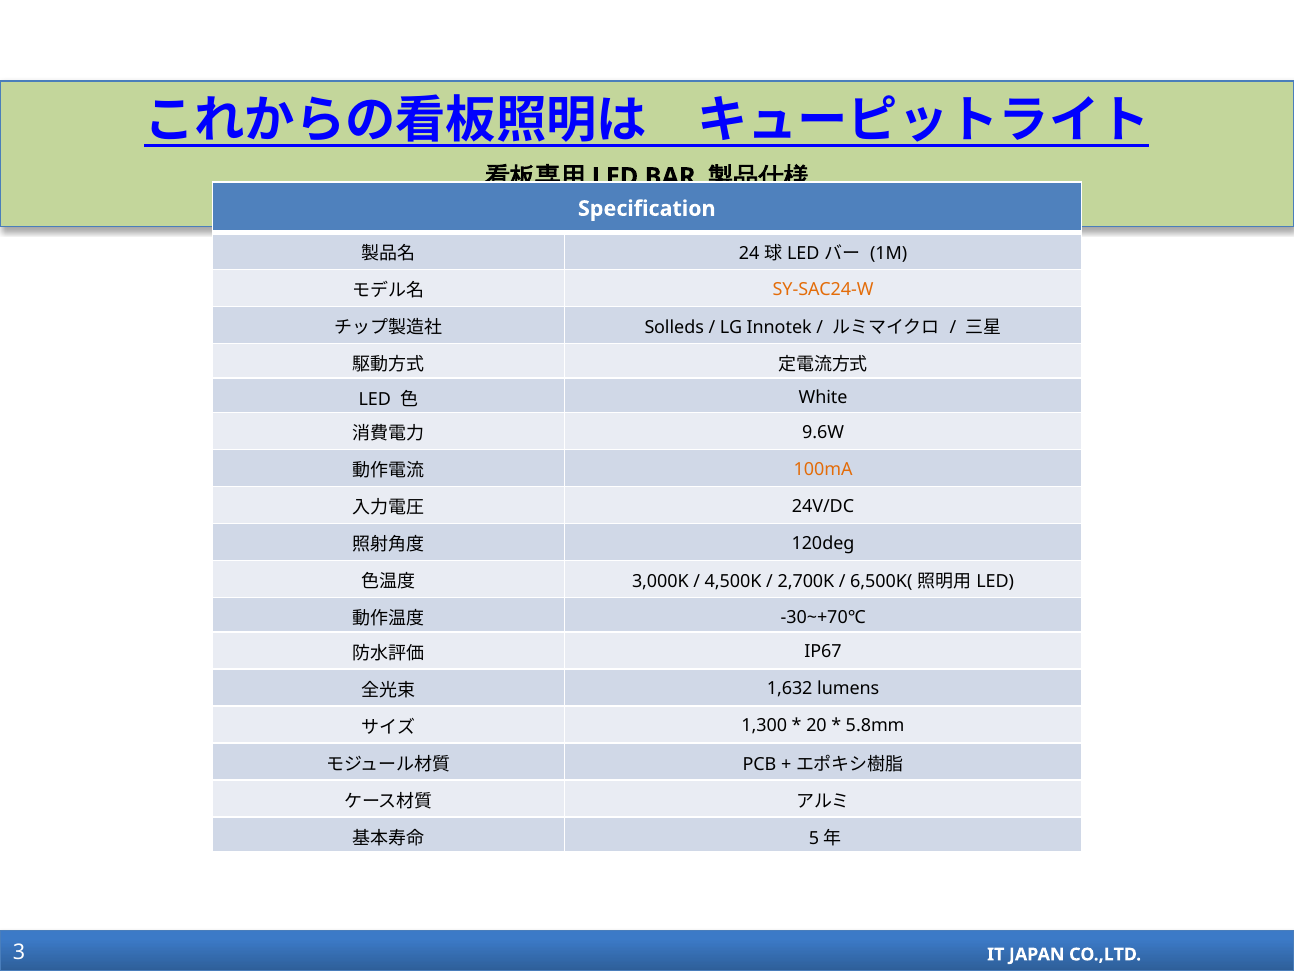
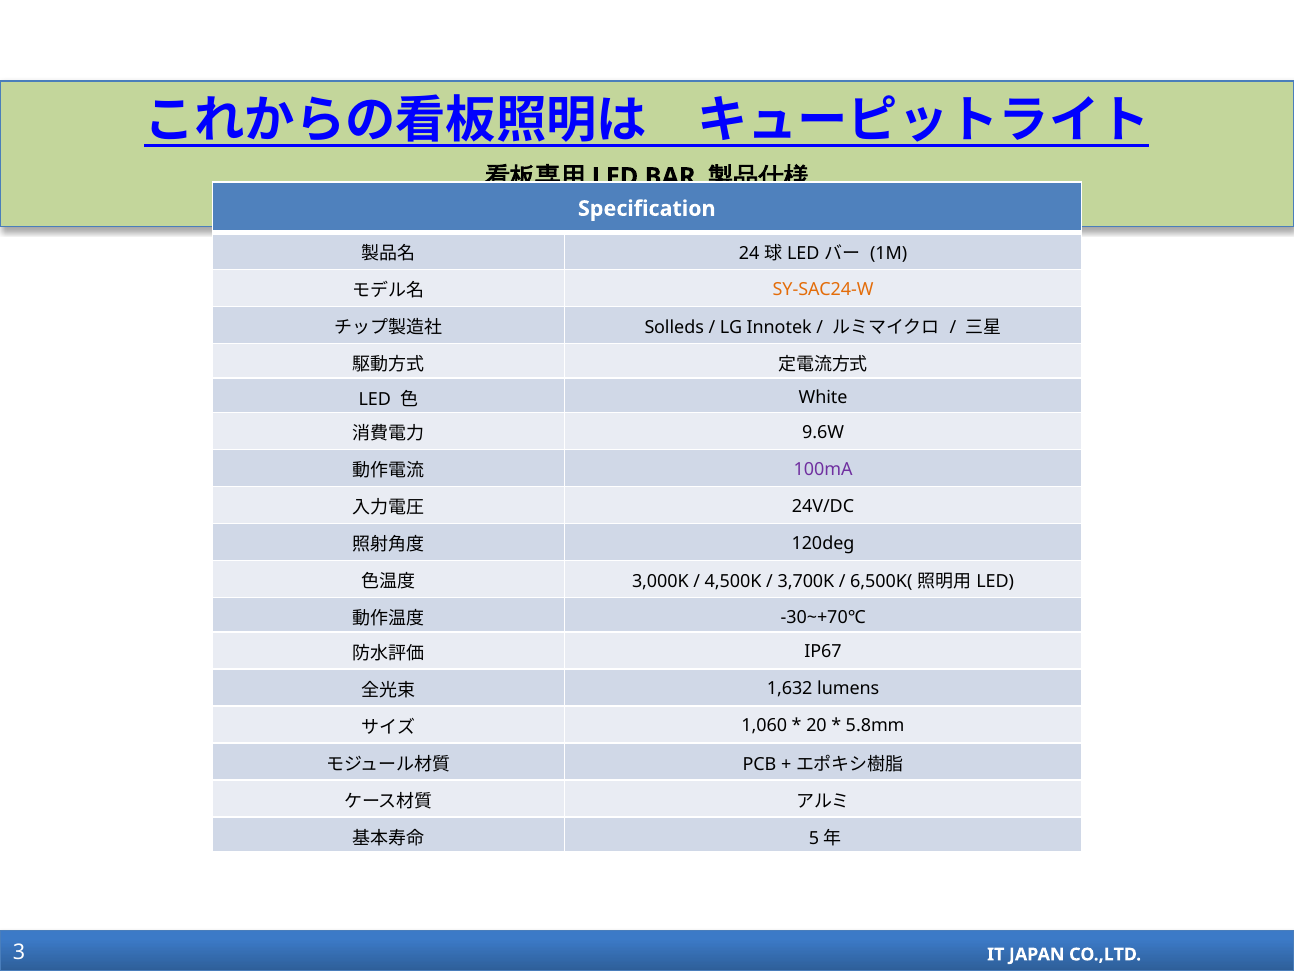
100mA colour: orange -> purple
2,700K: 2,700K -> 3,700K
1,300: 1,300 -> 1,060
